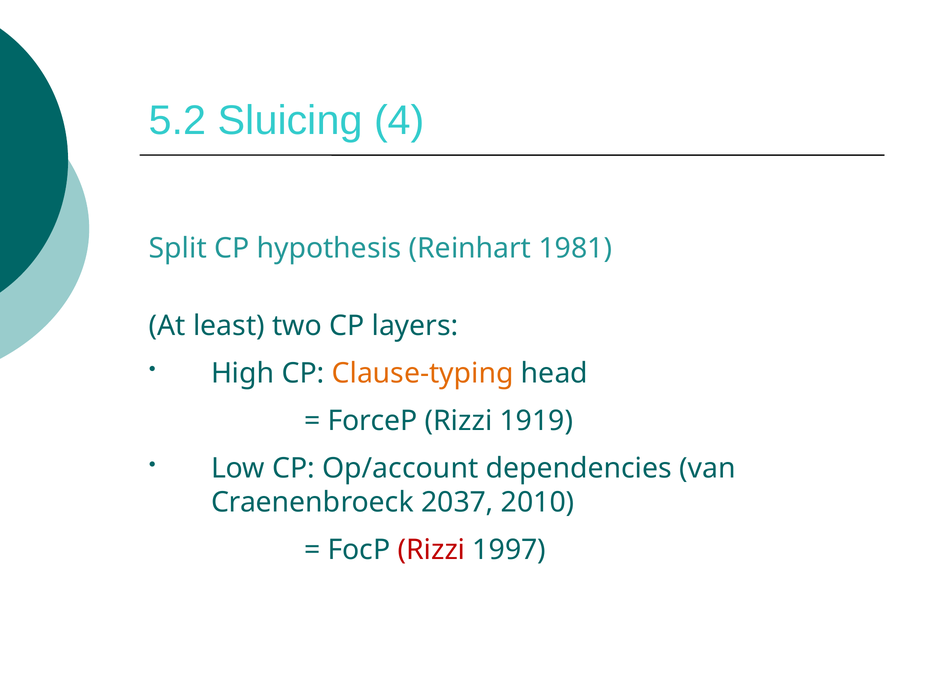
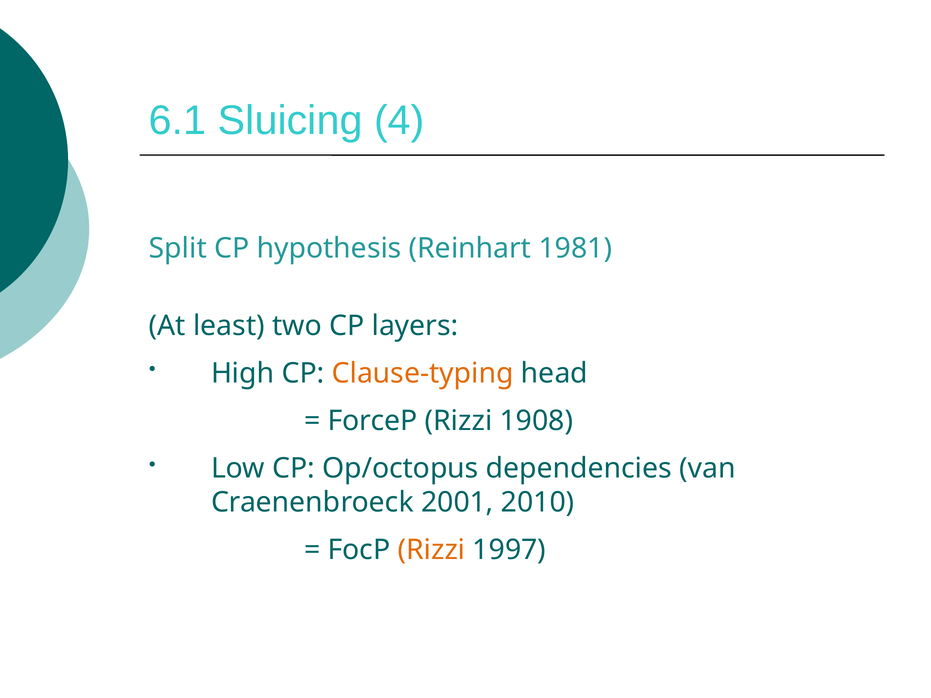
5.2: 5.2 -> 6.1
1919: 1919 -> 1908
Op/account: Op/account -> Op/octopus
2037: 2037 -> 2001
Rizzi at (432, 550) colour: red -> orange
